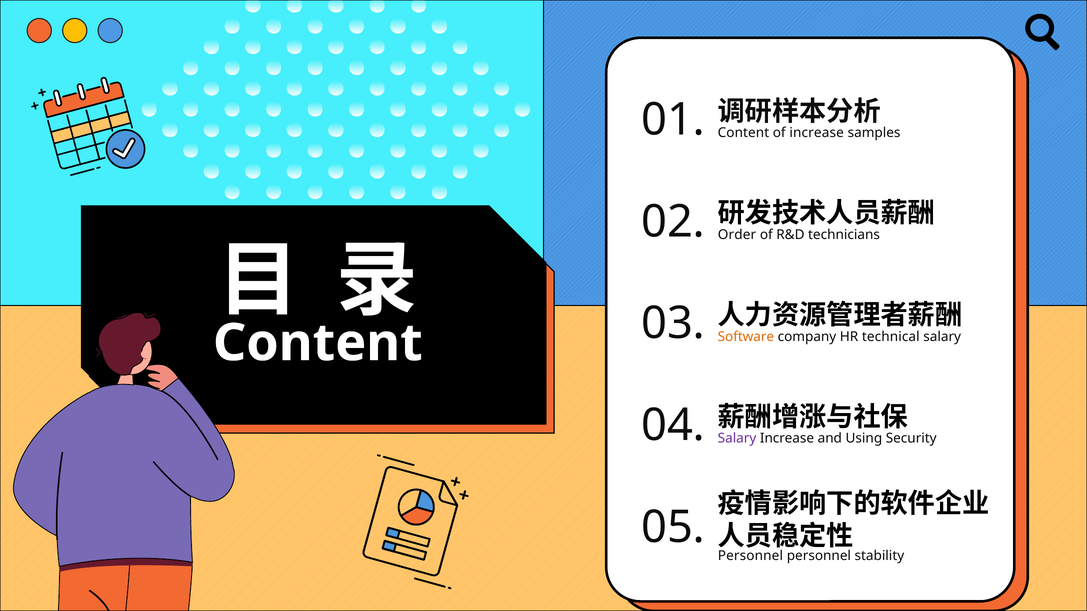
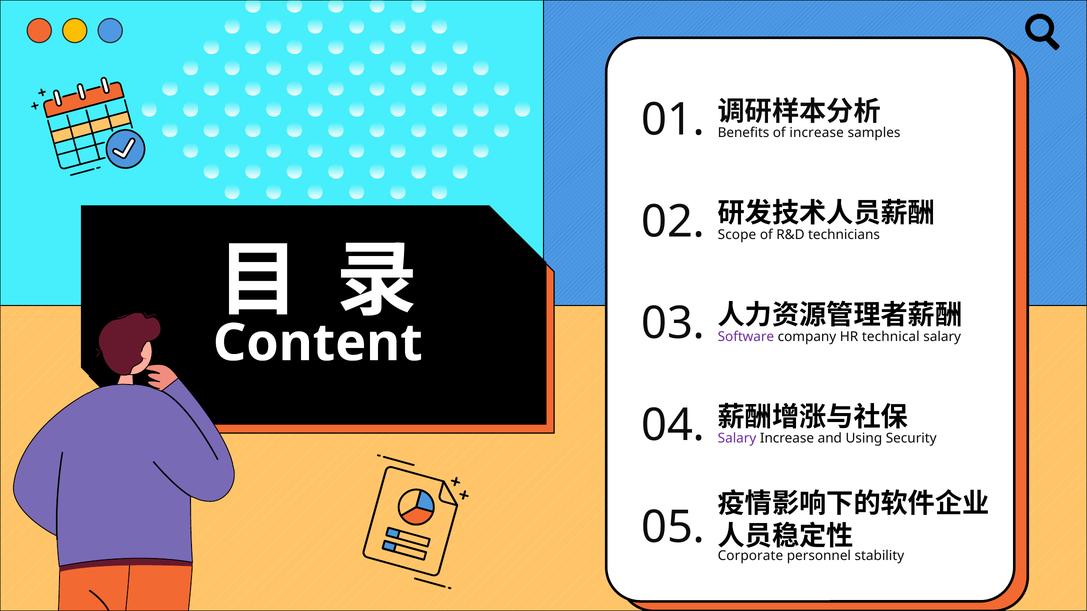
Content at (743, 133): Content -> Benefits
Order: Order -> Scope
Software colour: orange -> purple
Personnel at (750, 556): Personnel -> Corporate
